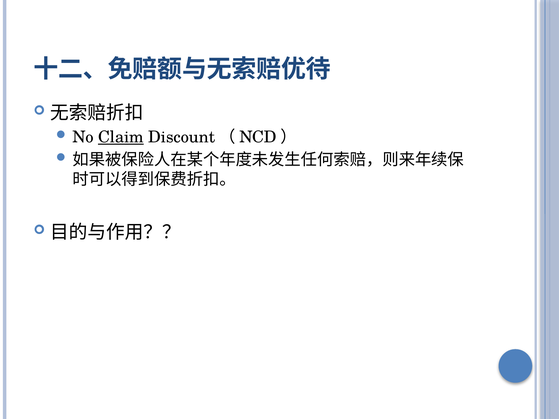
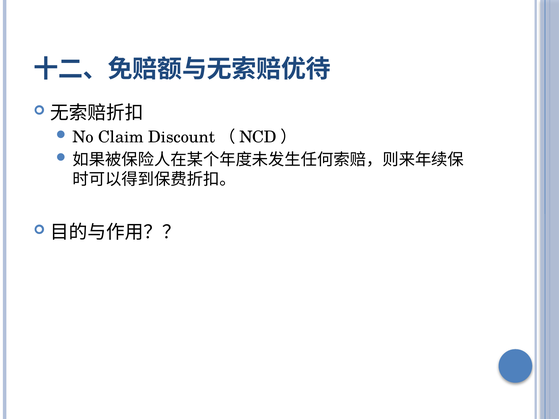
Claim underline: present -> none
